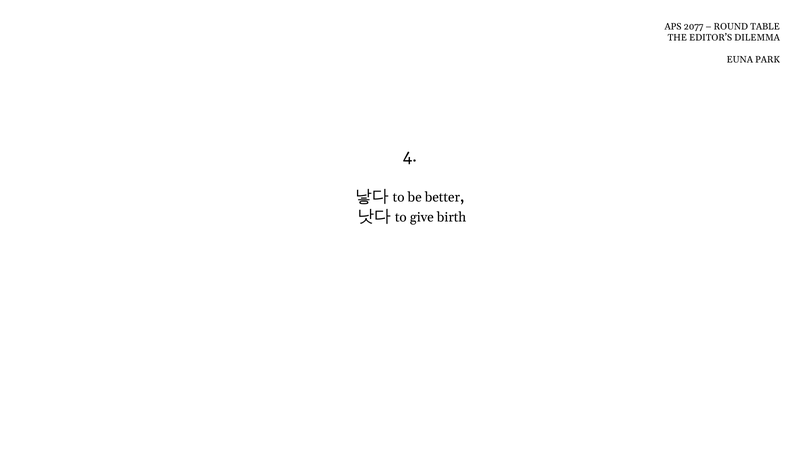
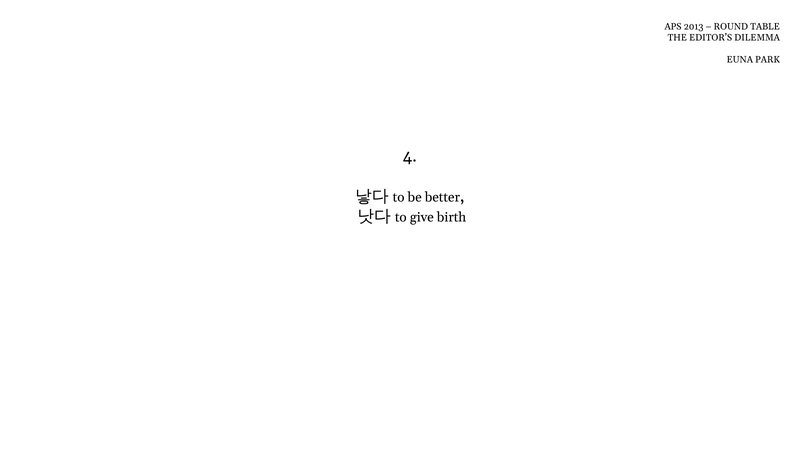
2077: 2077 -> 2013
